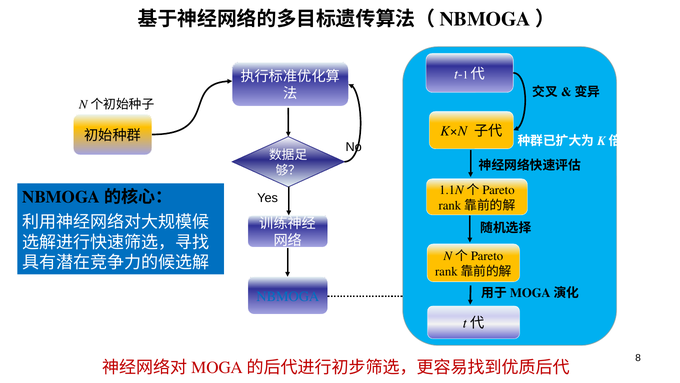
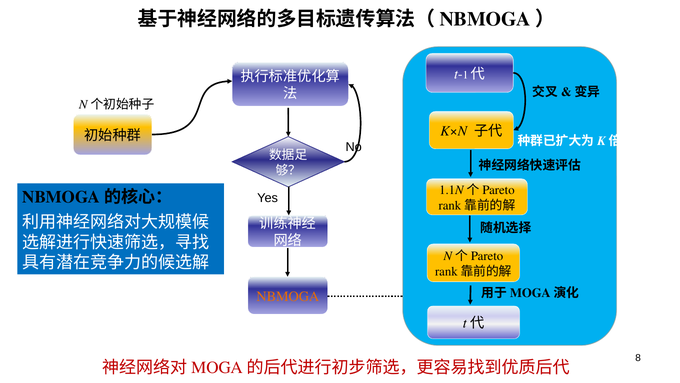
NBMOGA colour: blue -> orange
